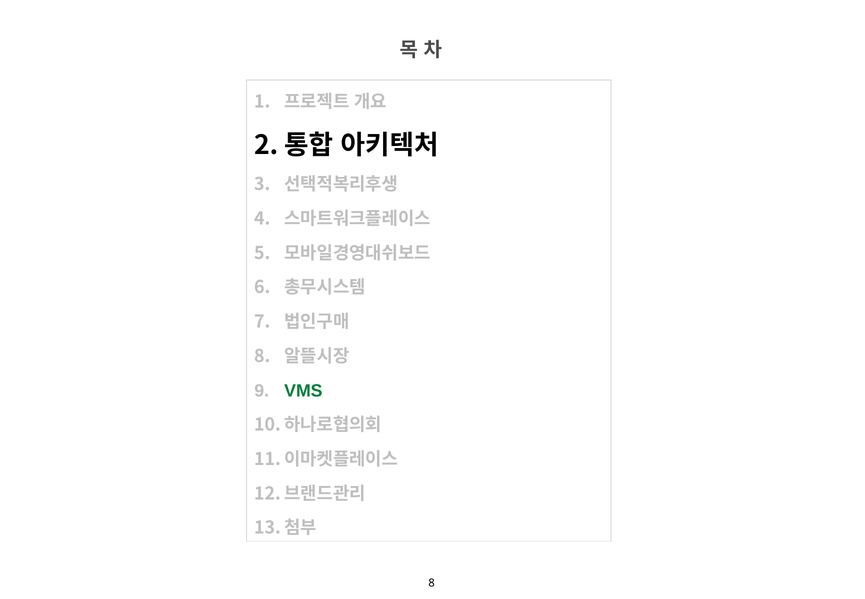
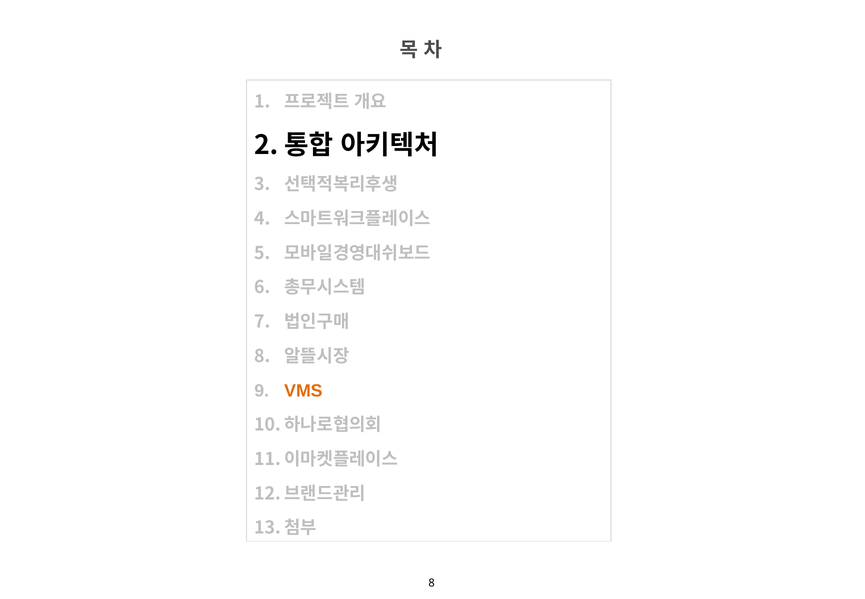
VMS colour: green -> orange
